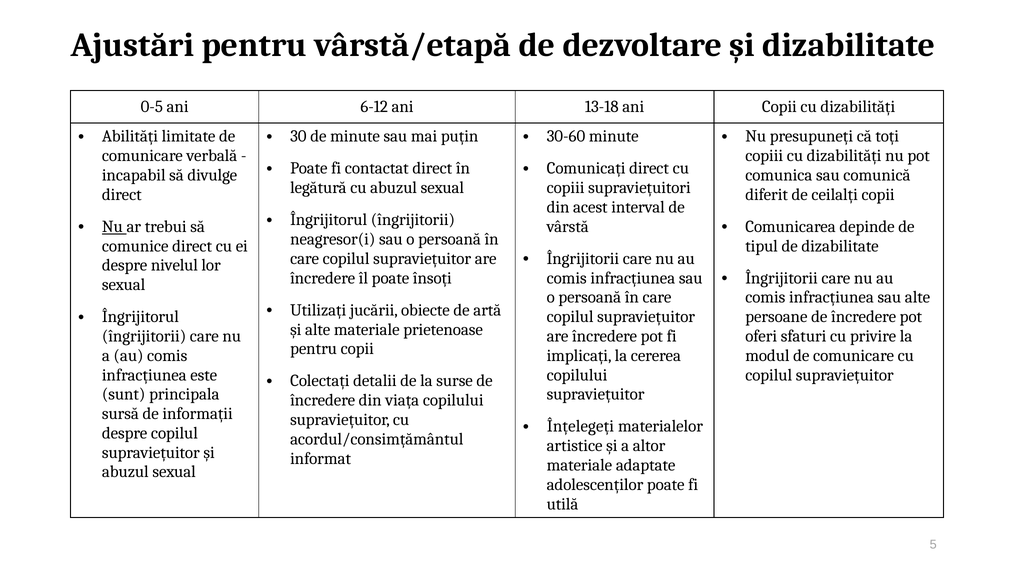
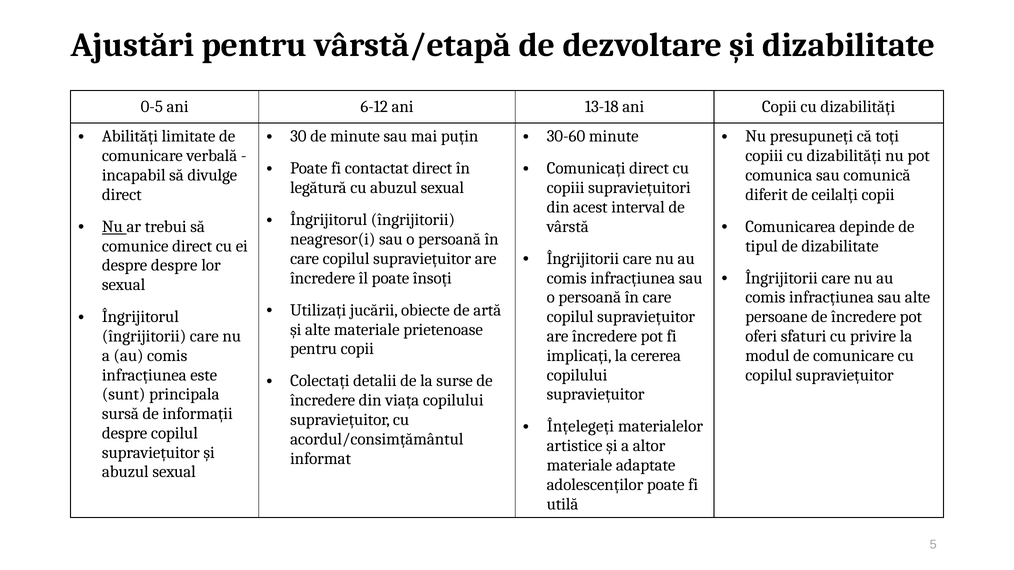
despre nivelul: nivelul -> despre
